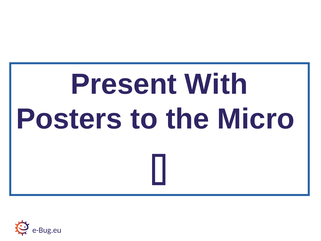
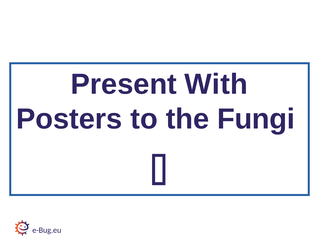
Micro: Micro -> Fungi
